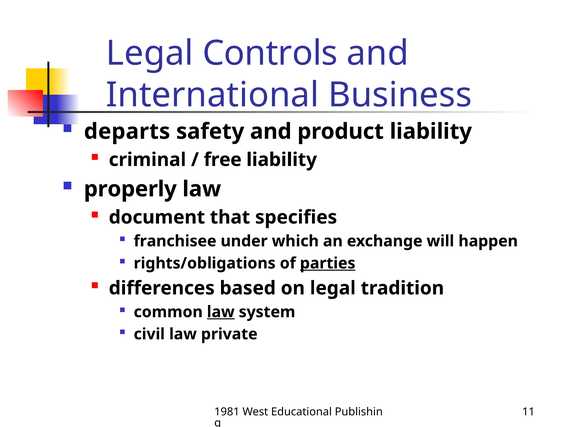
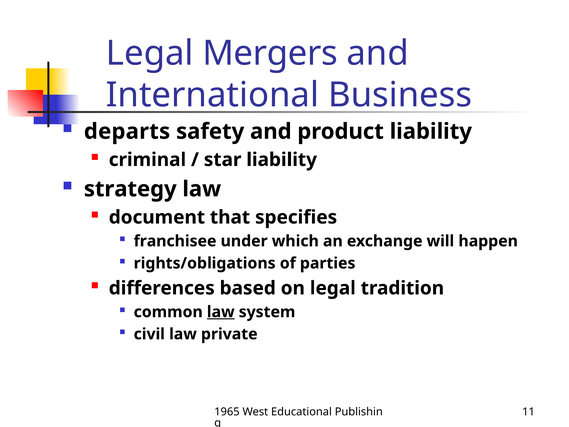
Controls: Controls -> Mergers
free: free -> star
properly: properly -> strategy
parties underline: present -> none
1981: 1981 -> 1965
